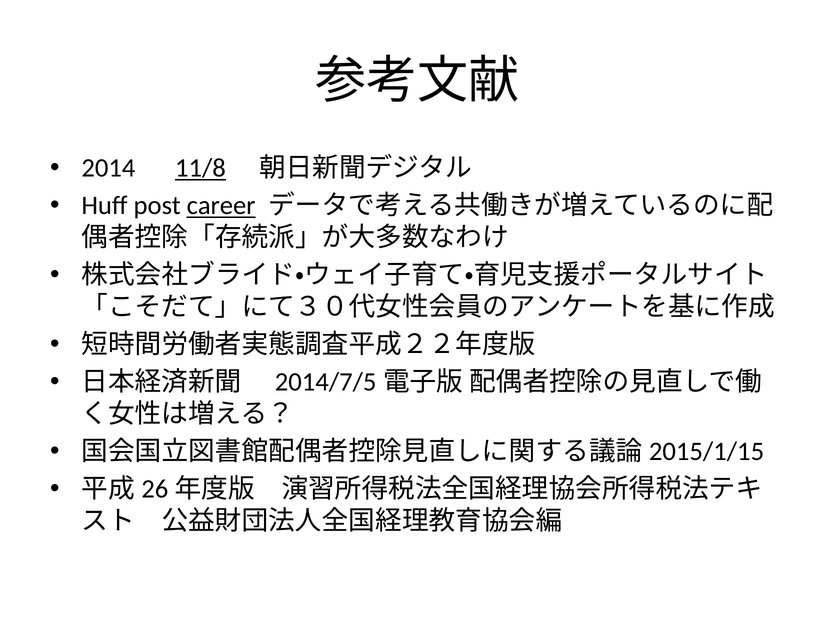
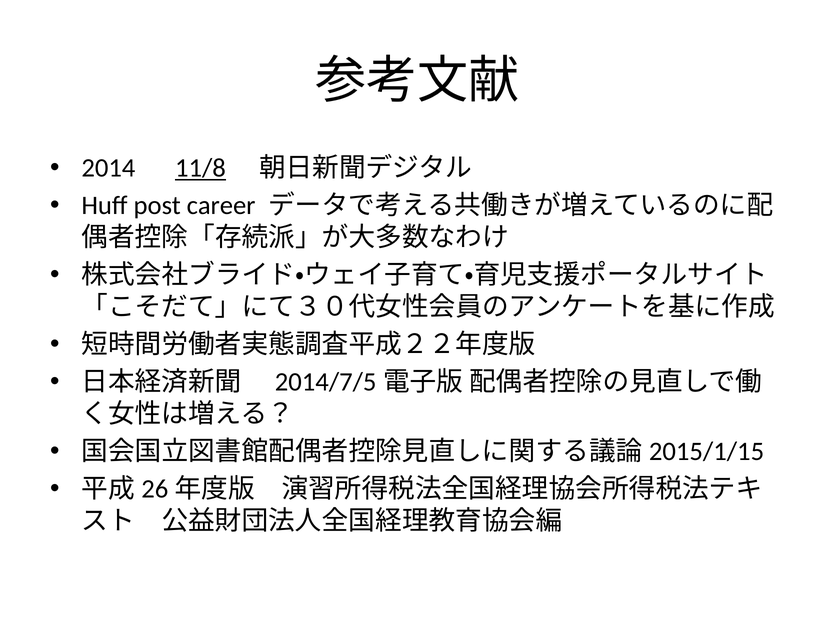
career underline: present -> none
